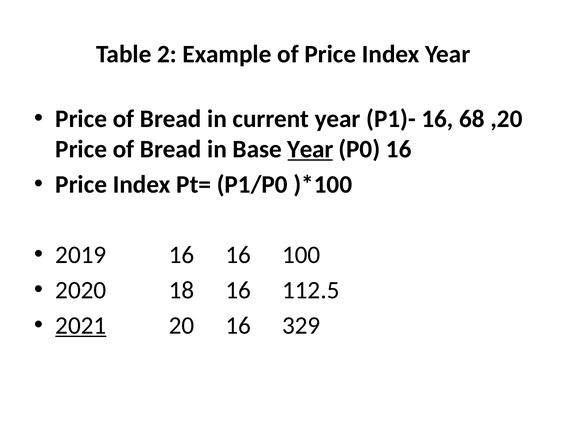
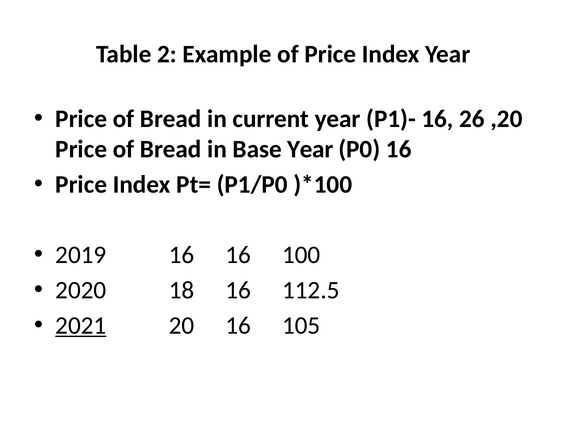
68: 68 -> 26
Year at (310, 149) underline: present -> none
329: 329 -> 105
